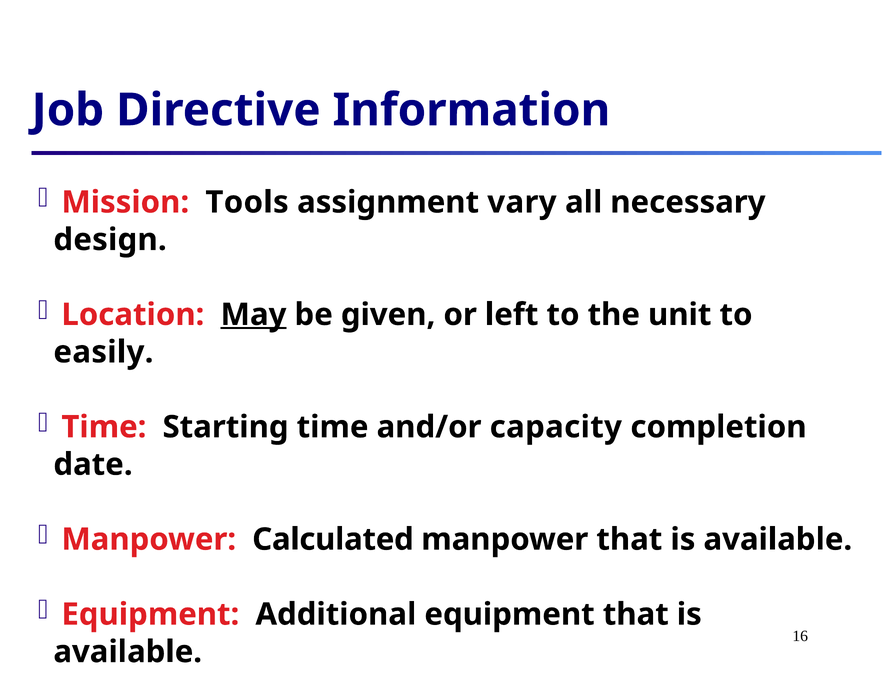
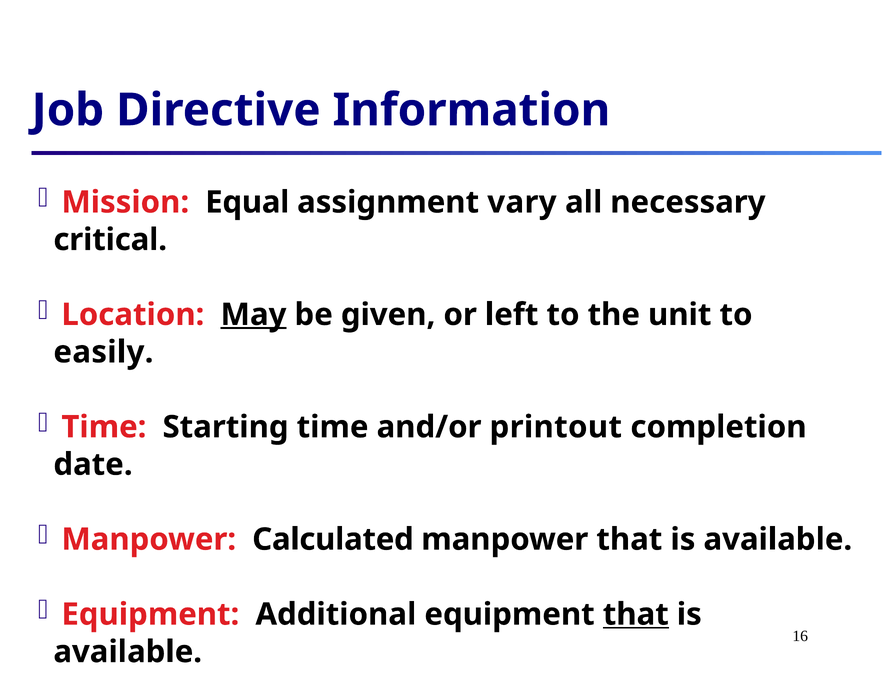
Tools: Tools -> Equal
design: design -> critical
capacity: capacity -> printout
that at (636, 615) underline: none -> present
